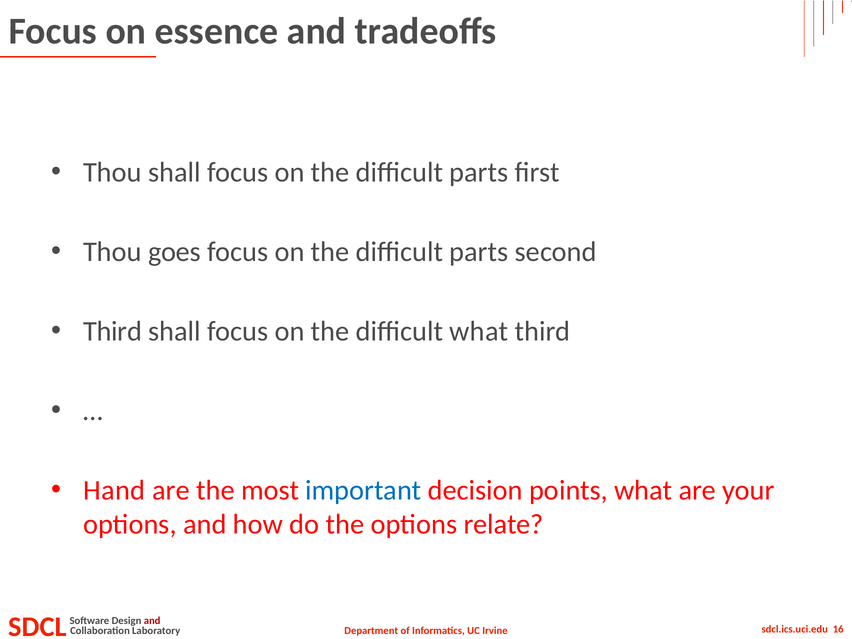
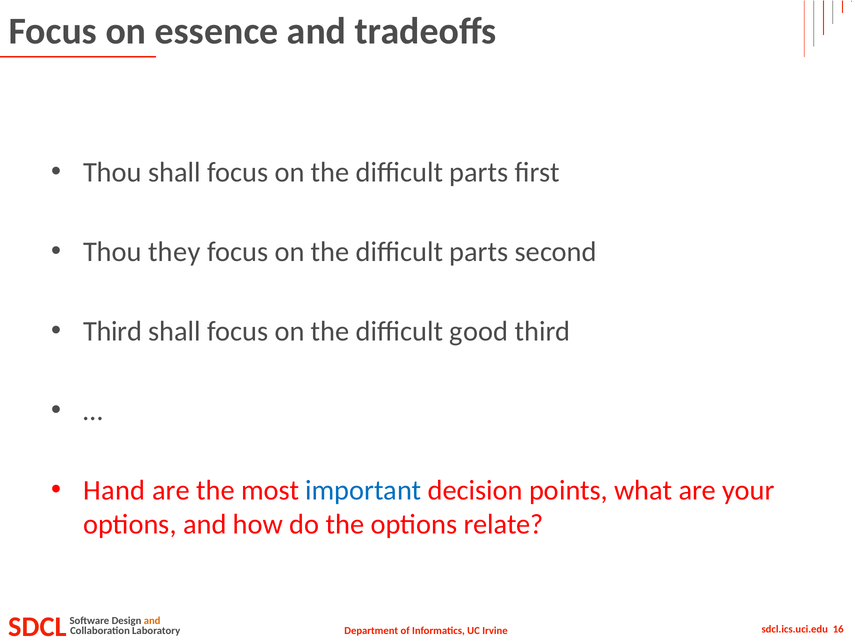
goes: goes -> they
difficult what: what -> good
and at (152, 621) colour: red -> orange
